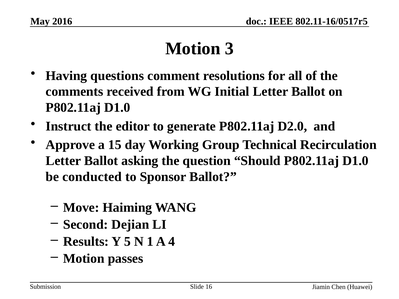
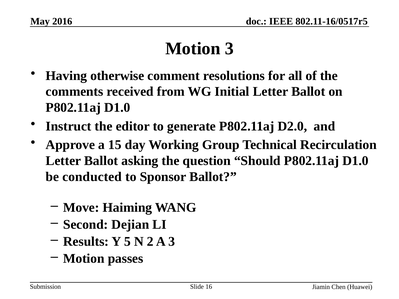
questions: questions -> otherwise
1: 1 -> 2
A 4: 4 -> 3
